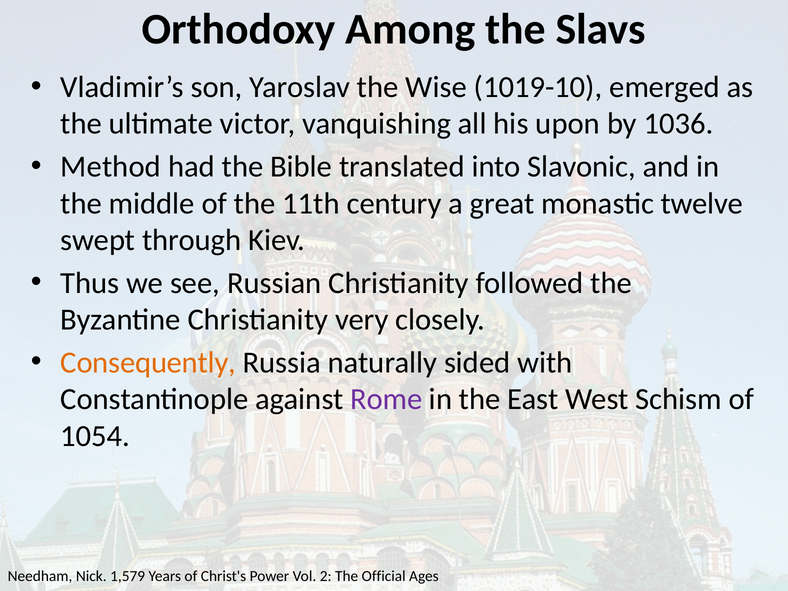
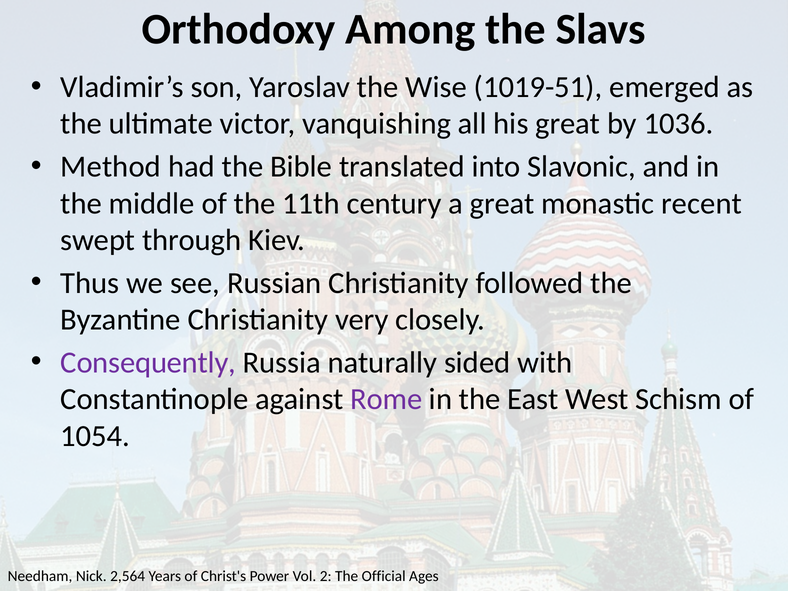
1019-10: 1019-10 -> 1019-51
his upon: upon -> great
twelve: twelve -> recent
Consequently colour: orange -> purple
1,579: 1,579 -> 2,564
